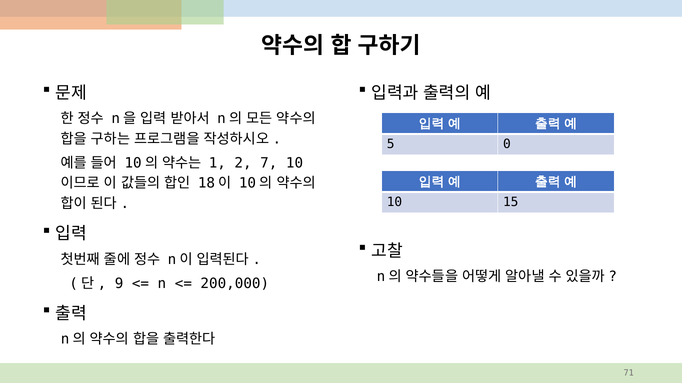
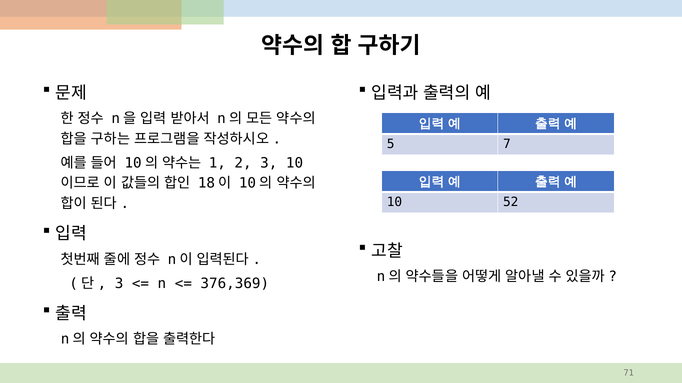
0: 0 -> 7
2 7: 7 -> 3
15: 15 -> 52
9 at (119, 284): 9 -> 3
200,000: 200,000 -> 376,369
